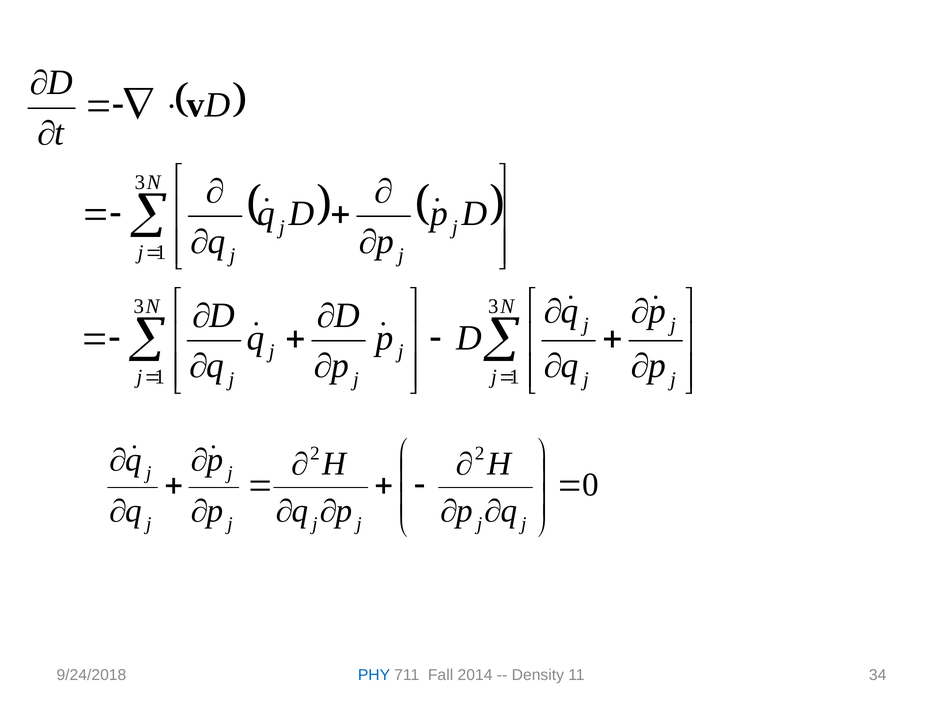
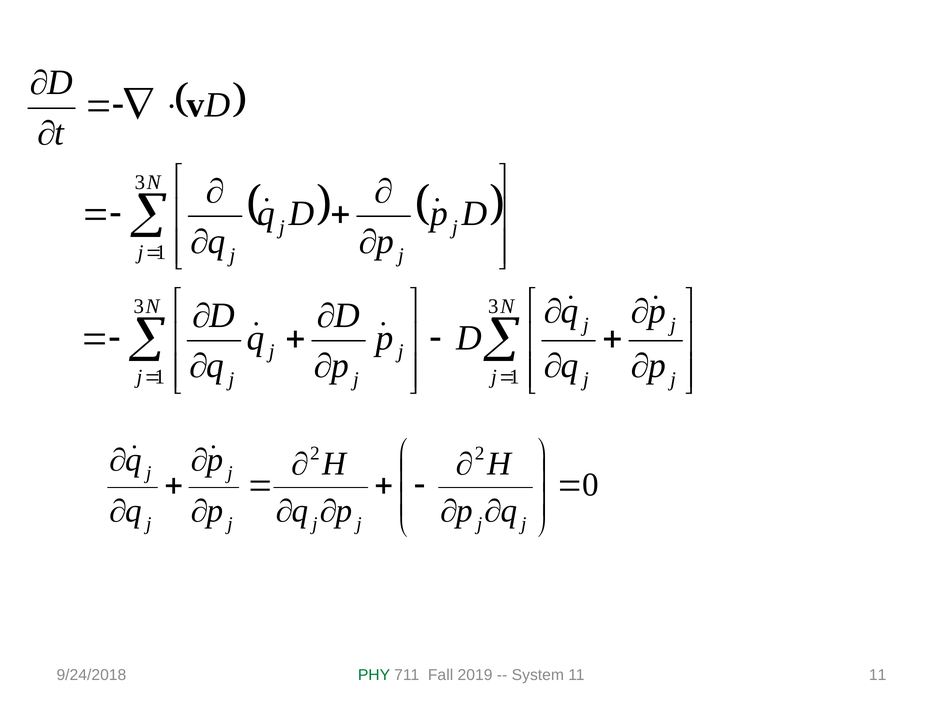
PHY colour: blue -> green
2014: 2014 -> 2019
Density: Density -> System
11 34: 34 -> 11
